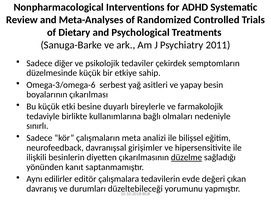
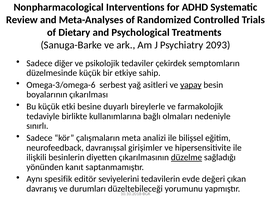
2011: 2011 -> 2093
yapay underline: none -> present
edilirler: edilirler -> spesifik
çalışmalara: çalışmalara -> seviyelerini
